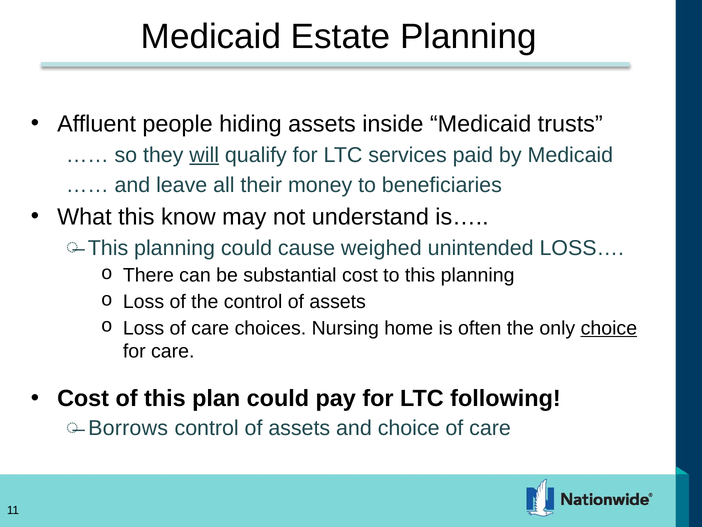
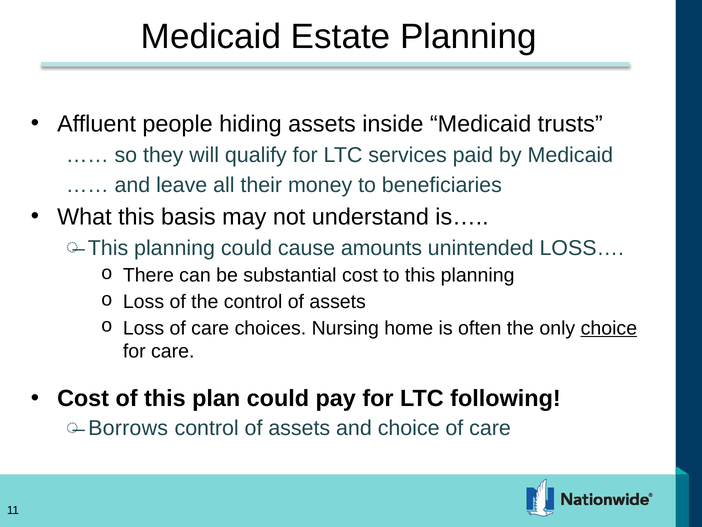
will underline: present -> none
know: know -> basis
weighed: weighed -> amounts
